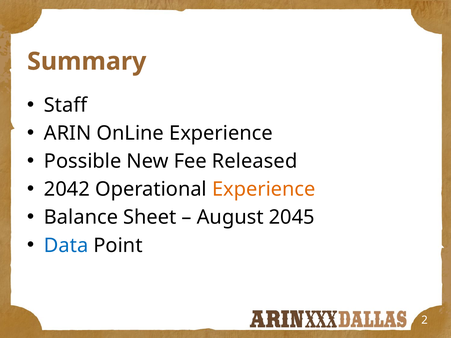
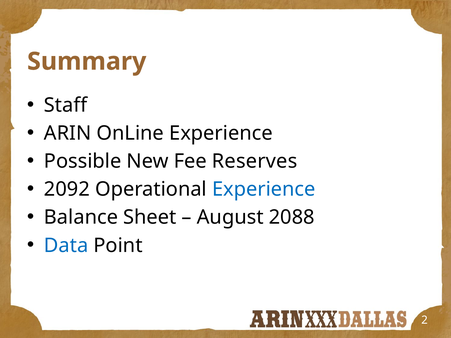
Released: Released -> Reserves
2042: 2042 -> 2092
Experience at (264, 189) colour: orange -> blue
2045: 2045 -> 2088
